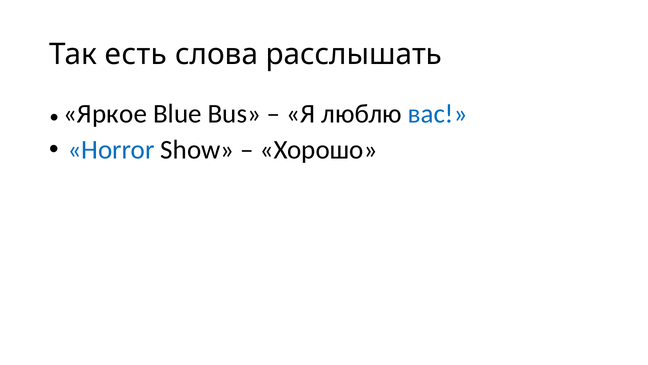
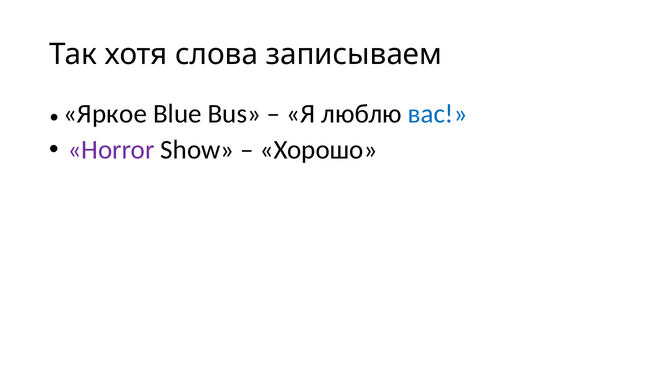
есть: есть -> хотя
расслышать: расслышать -> записываем
Horror colour: blue -> purple
